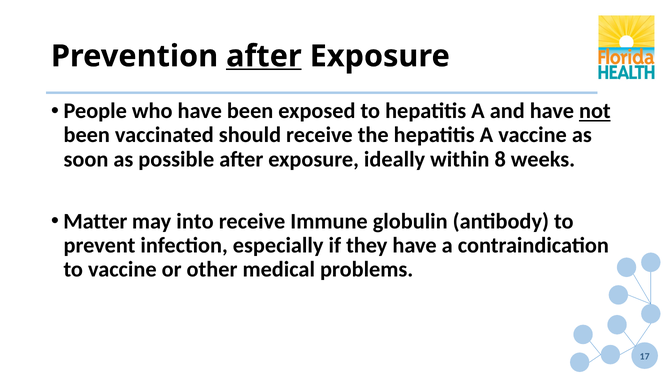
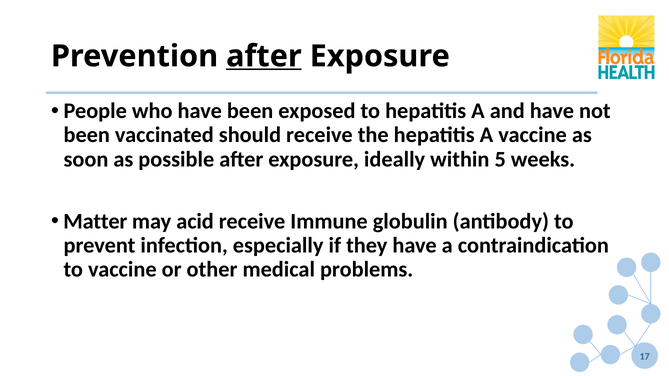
not underline: present -> none
8: 8 -> 5
into: into -> acid
